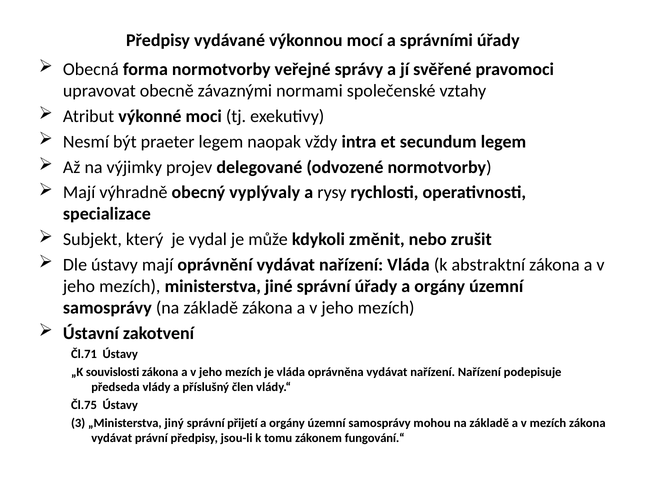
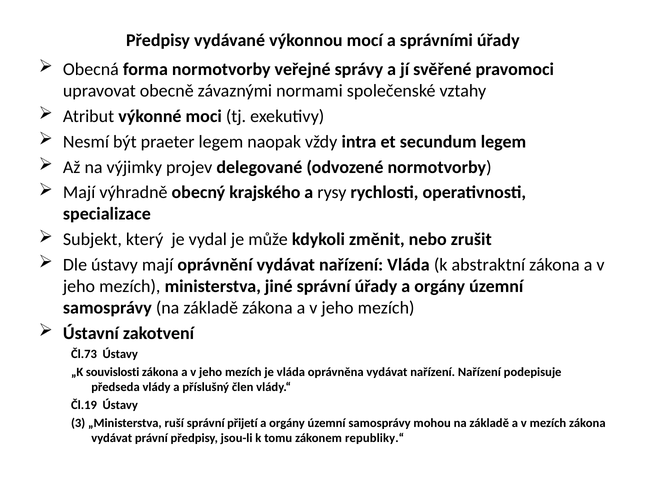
vyplývaly: vyplývaly -> krajského
Čl.71: Čl.71 -> Čl.73
Čl.75: Čl.75 -> Čl.19
jiný: jiný -> ruší
fungování.“: fungování.“ -> republiky.“
